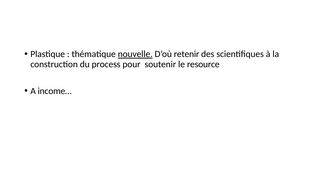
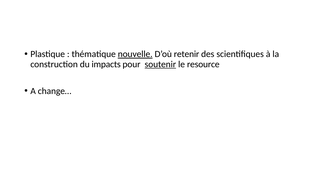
process: process -> impacts
soutenir underline: none -> present
income…: income… -> change…
